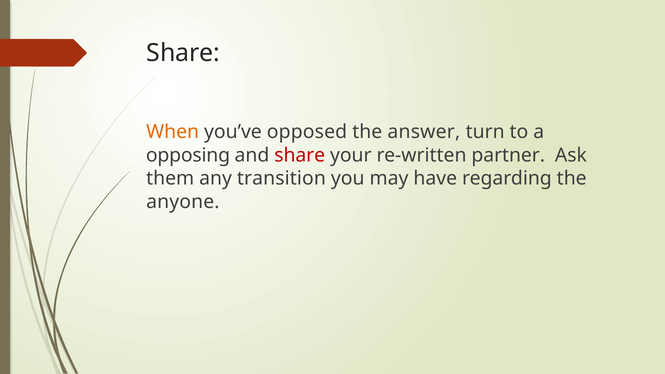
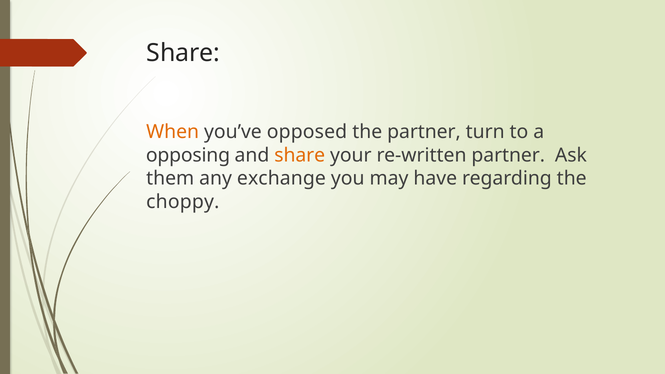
the answer: answer -> partner
share at (300, 155) colour: red -> orange
transition: transition -> exchange
anyone: anyone -> choppy
